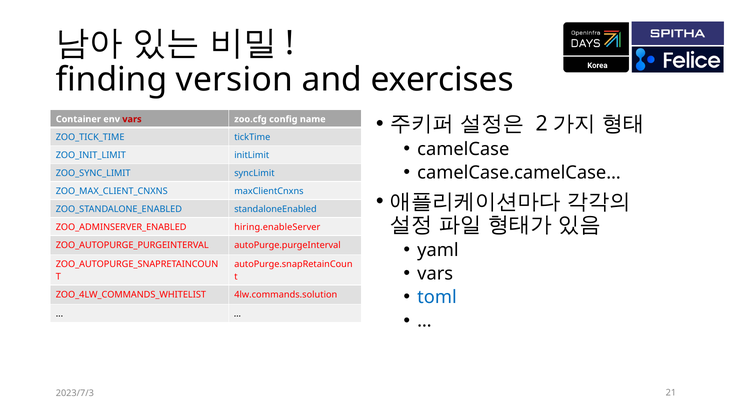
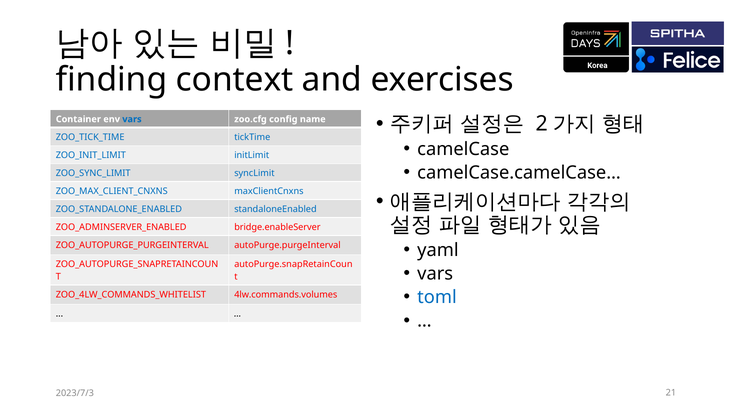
version: version -> context
vars at (132, 119) colour: red -> blue
hiring.enableServer: hiring.enableServer -> bridge.enableServer
4lw.commands.solution: 4lw.commands.solution -> 4lw.commands.volumes
